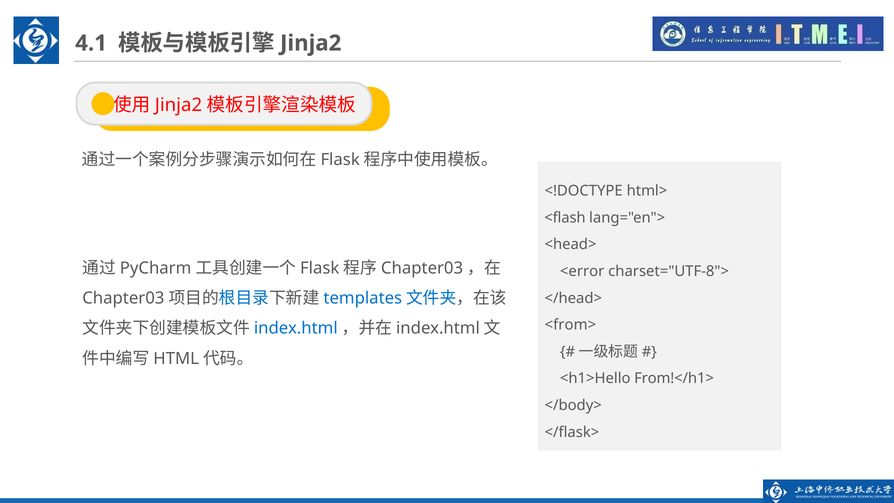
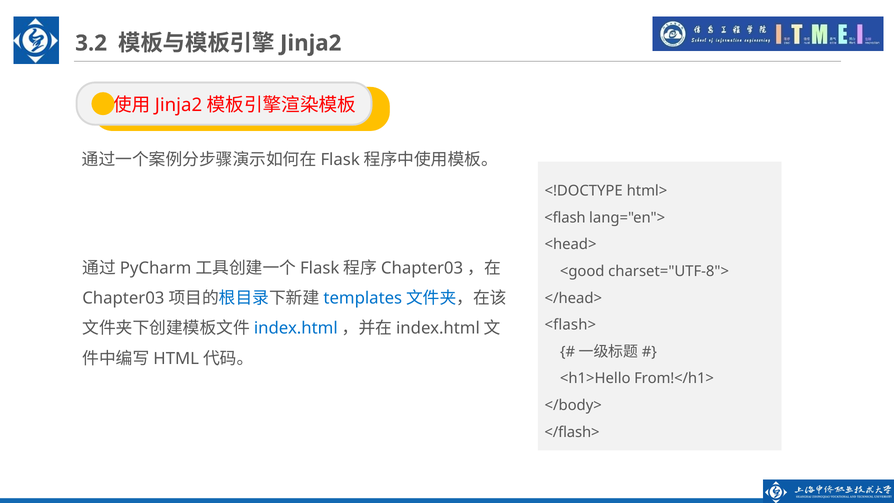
4.1: 4.1 -> 3.2
<error: <error -> <good
<from>: <from> -> <flash>
</flask>: </flask> -> </flash>
